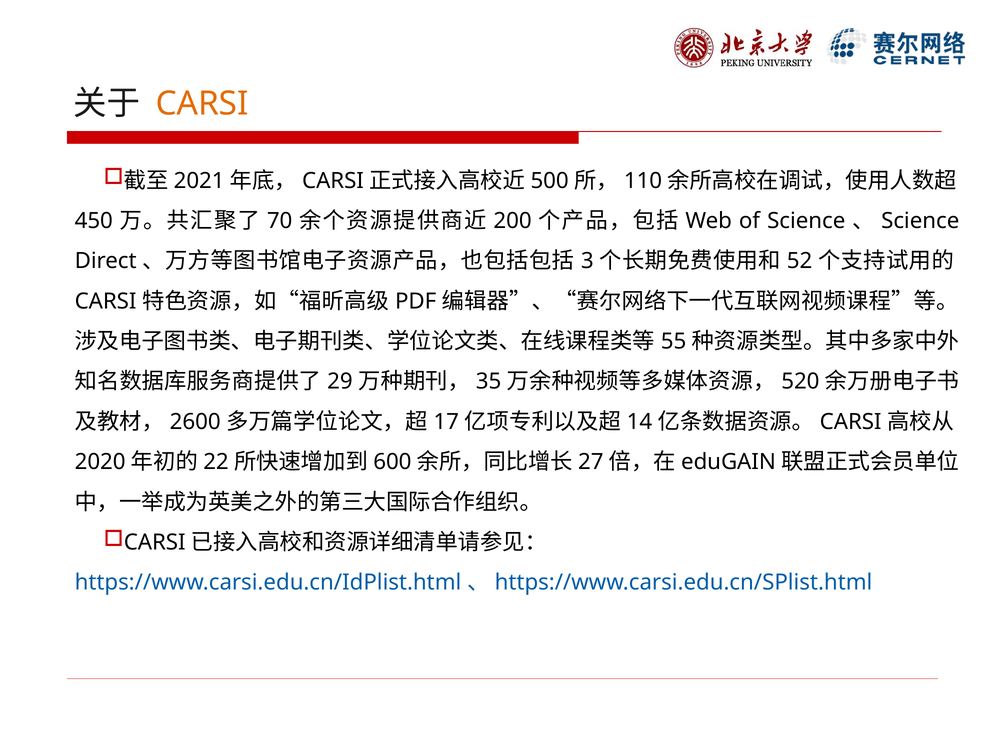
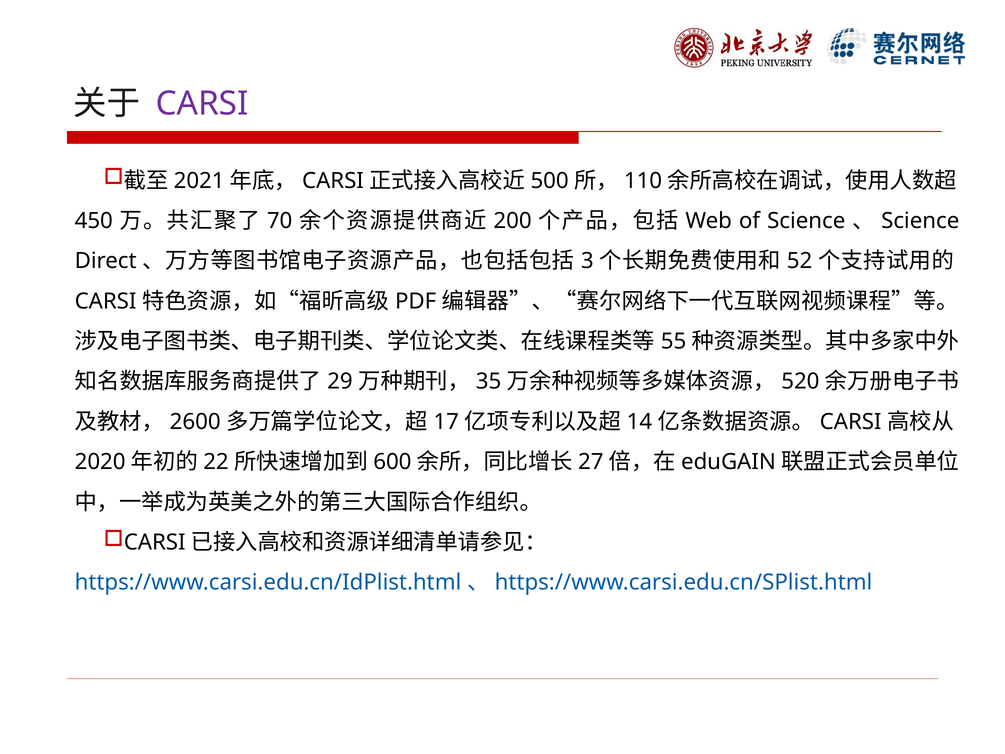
CARSI colour: orange -> purple
